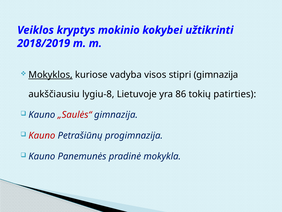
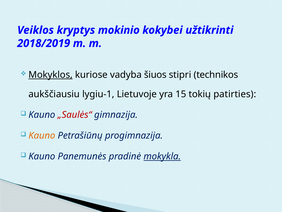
visos: visos -> šiuos
stipri gimnazija: gimnazija -> technikos
lygiu-8: lygiu-8 -> lygiu-1
86: 86 -> 15
Kauno at (42, 135) colour: red -> orange
mokykla underline: none -> present
